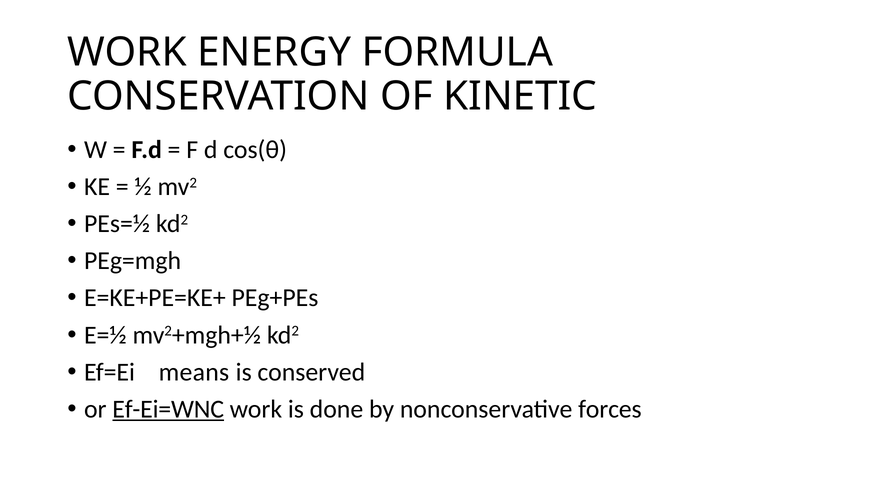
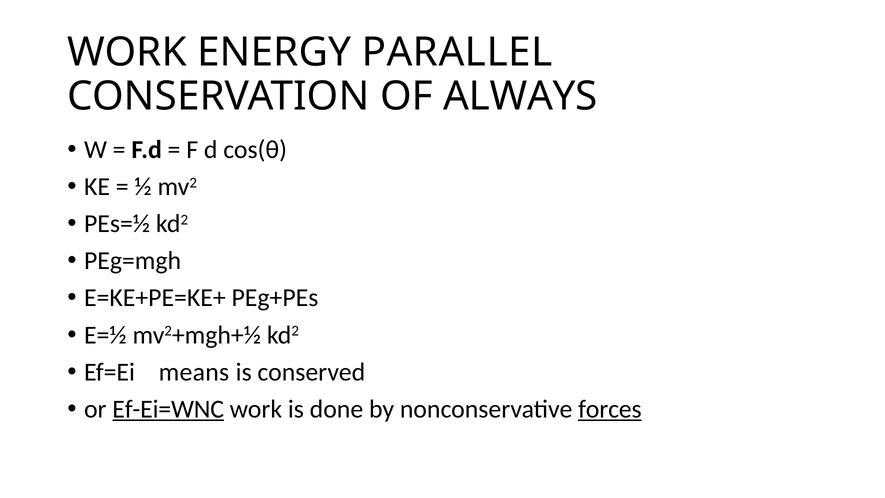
FORMULA: FORMULA -> PARALLEL
KINETIC: KINETIC -> ALWAYS
forces underline: none -> present
